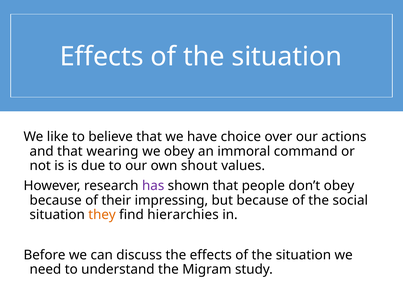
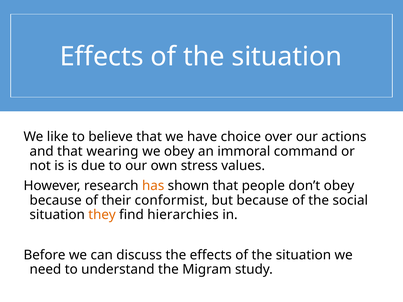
shout: shout -> stress
has colour: purple -> orange
impressing: impressing -> conformist
